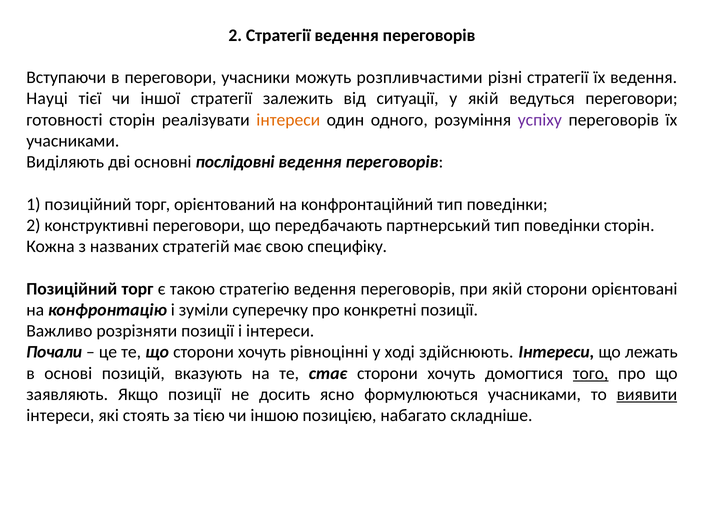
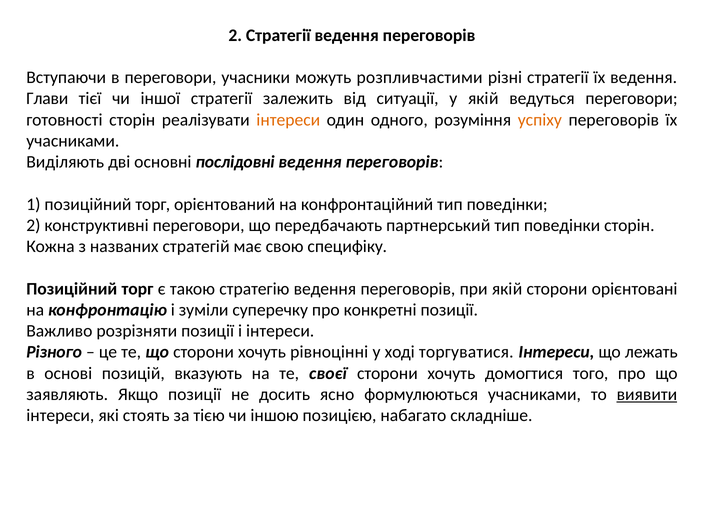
Науці: Науці -> Глави
успіху colour: purple -> orange
Почали: Почали -> Різного
здійснюють: здійснюють -> торгуватися
стає: стає -> своєї
того underline: present -> none
